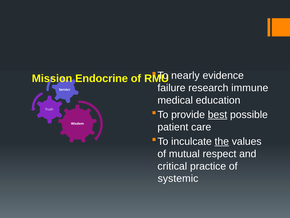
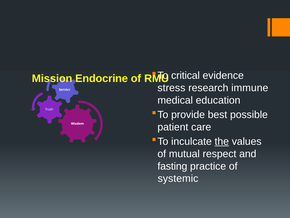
nearly: nearly -> critical
failure: failure -> stress
best underline: present -> none
critical: critical -> fasting
